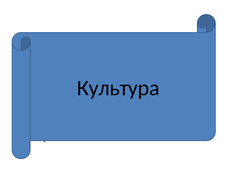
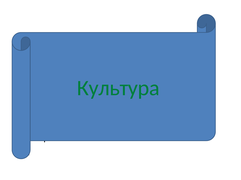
Культура colour: black -> green
